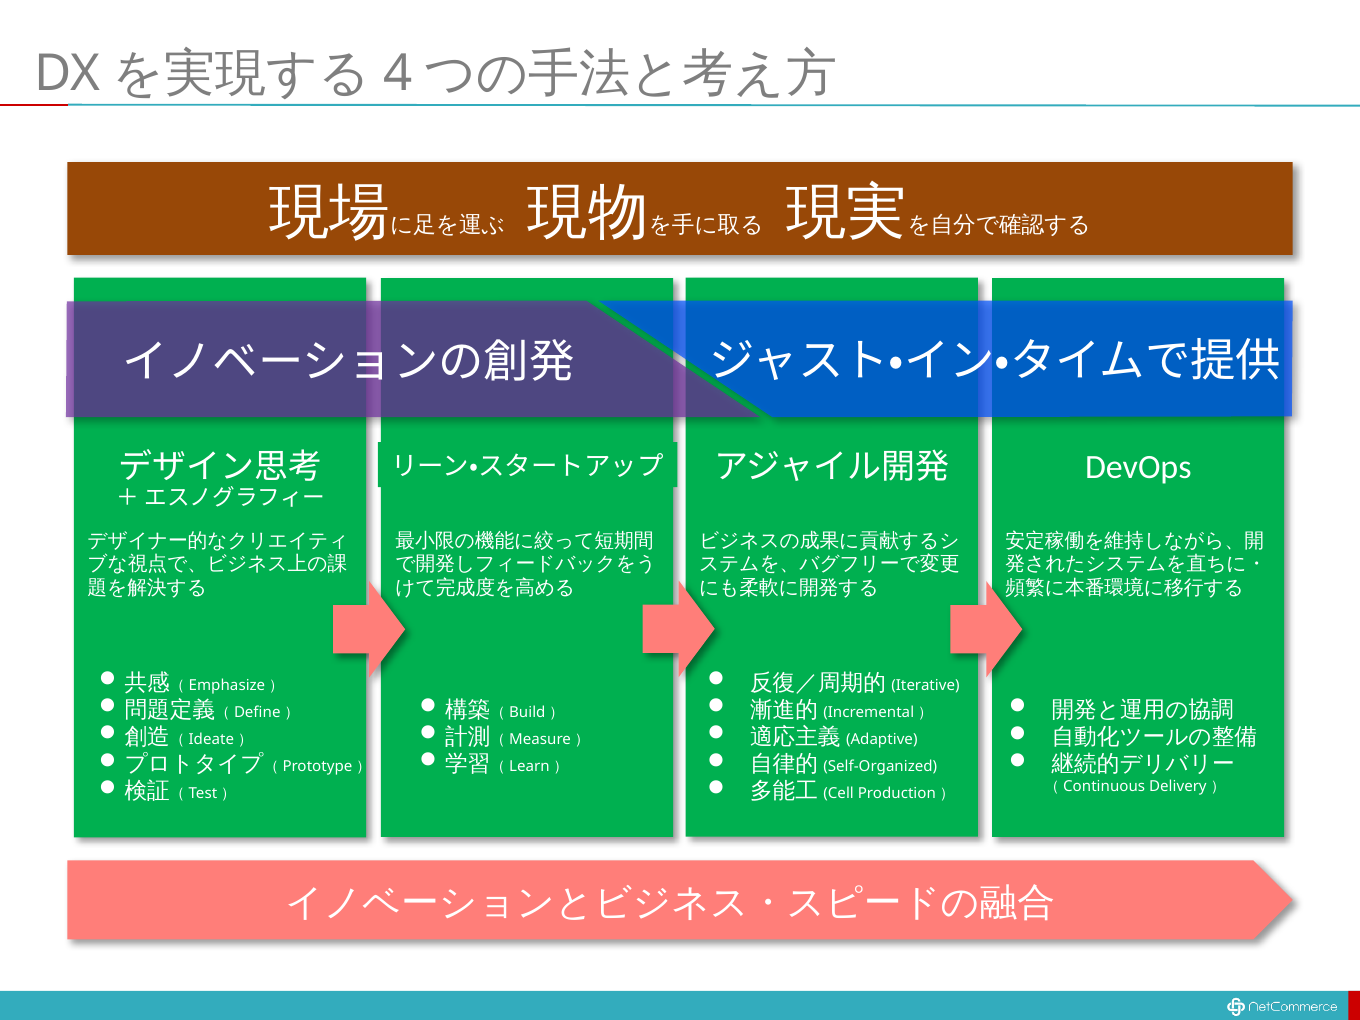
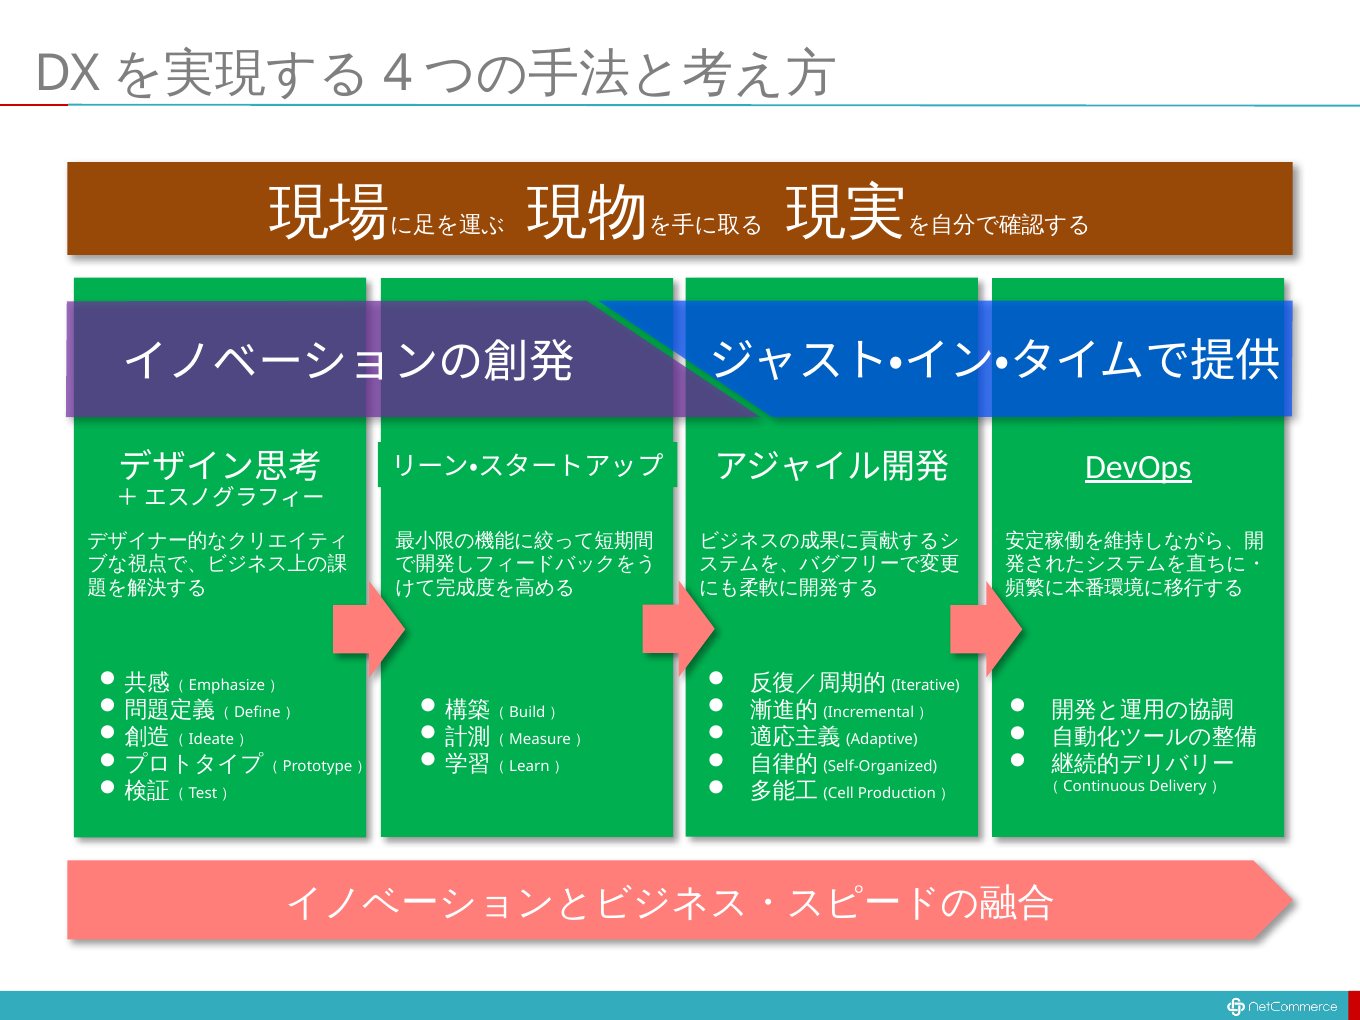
DevOps underline: none -> present
